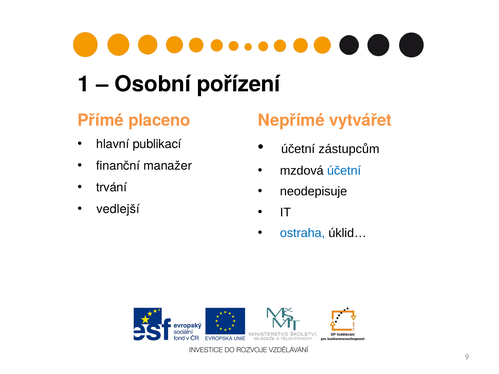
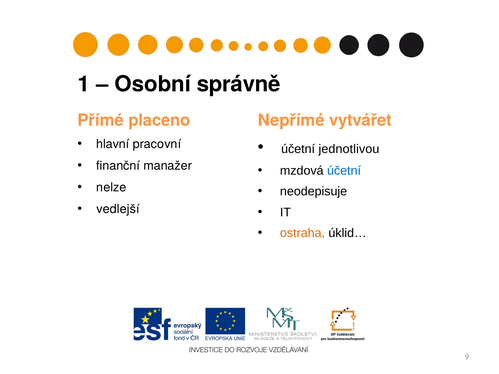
pořízení: pořízení -> správně
publikací: publikací -> pracovní
zástupcům: zástupcům -> jednotlivou
trvání: trvání -> nelze
ostraha colour: blue -> orange
